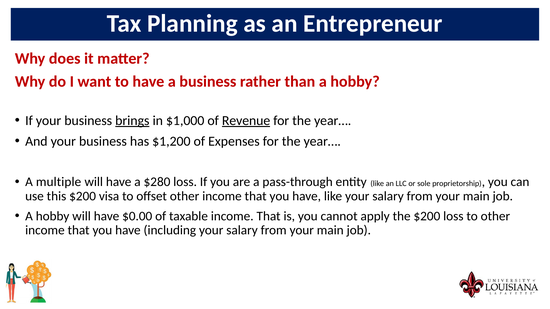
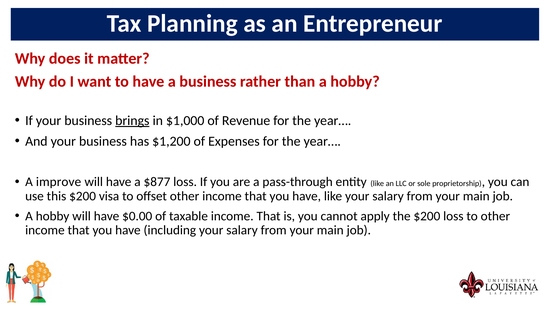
Revenue underline: present -> none
multiple: multiple -> improve
$280: $280 -> $877
